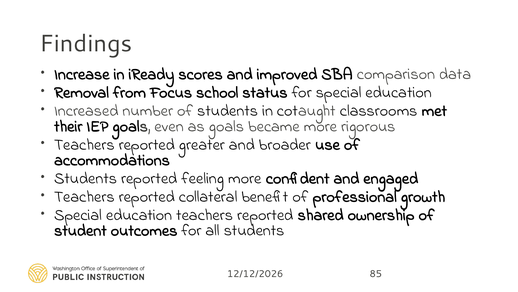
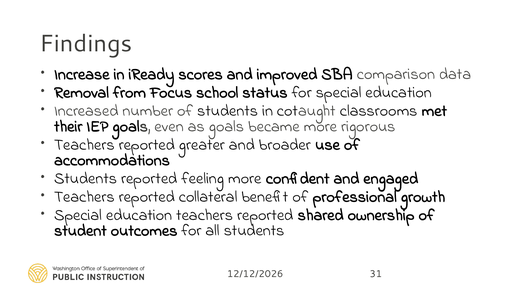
85: 85 -> 31
